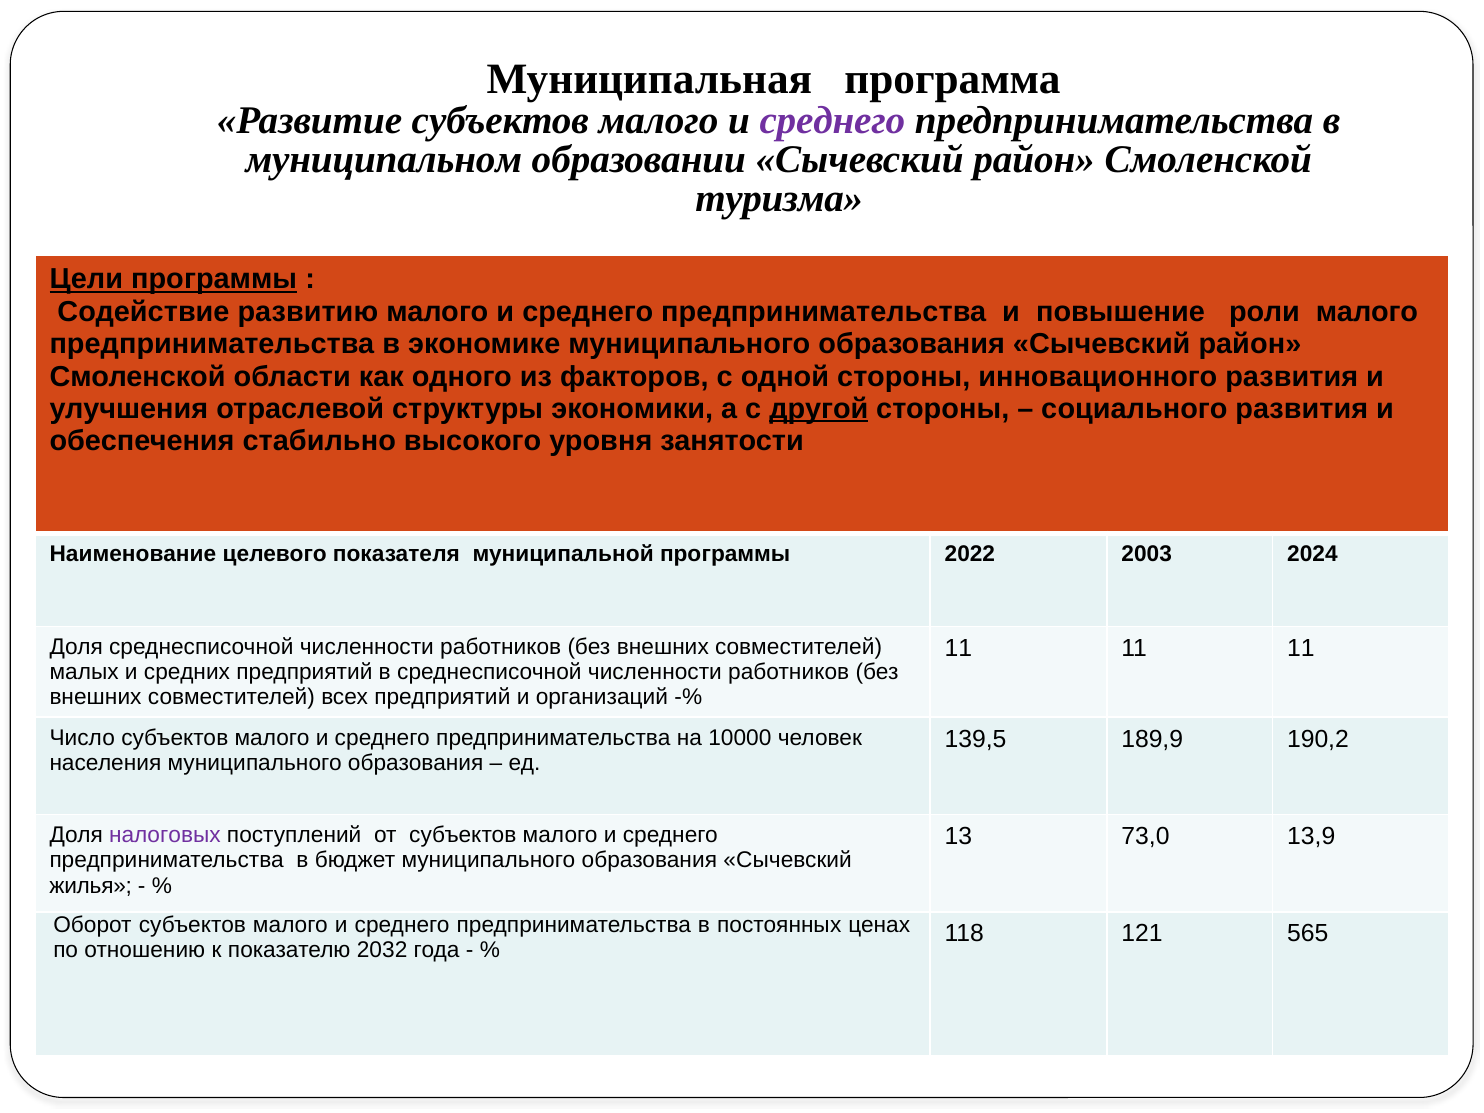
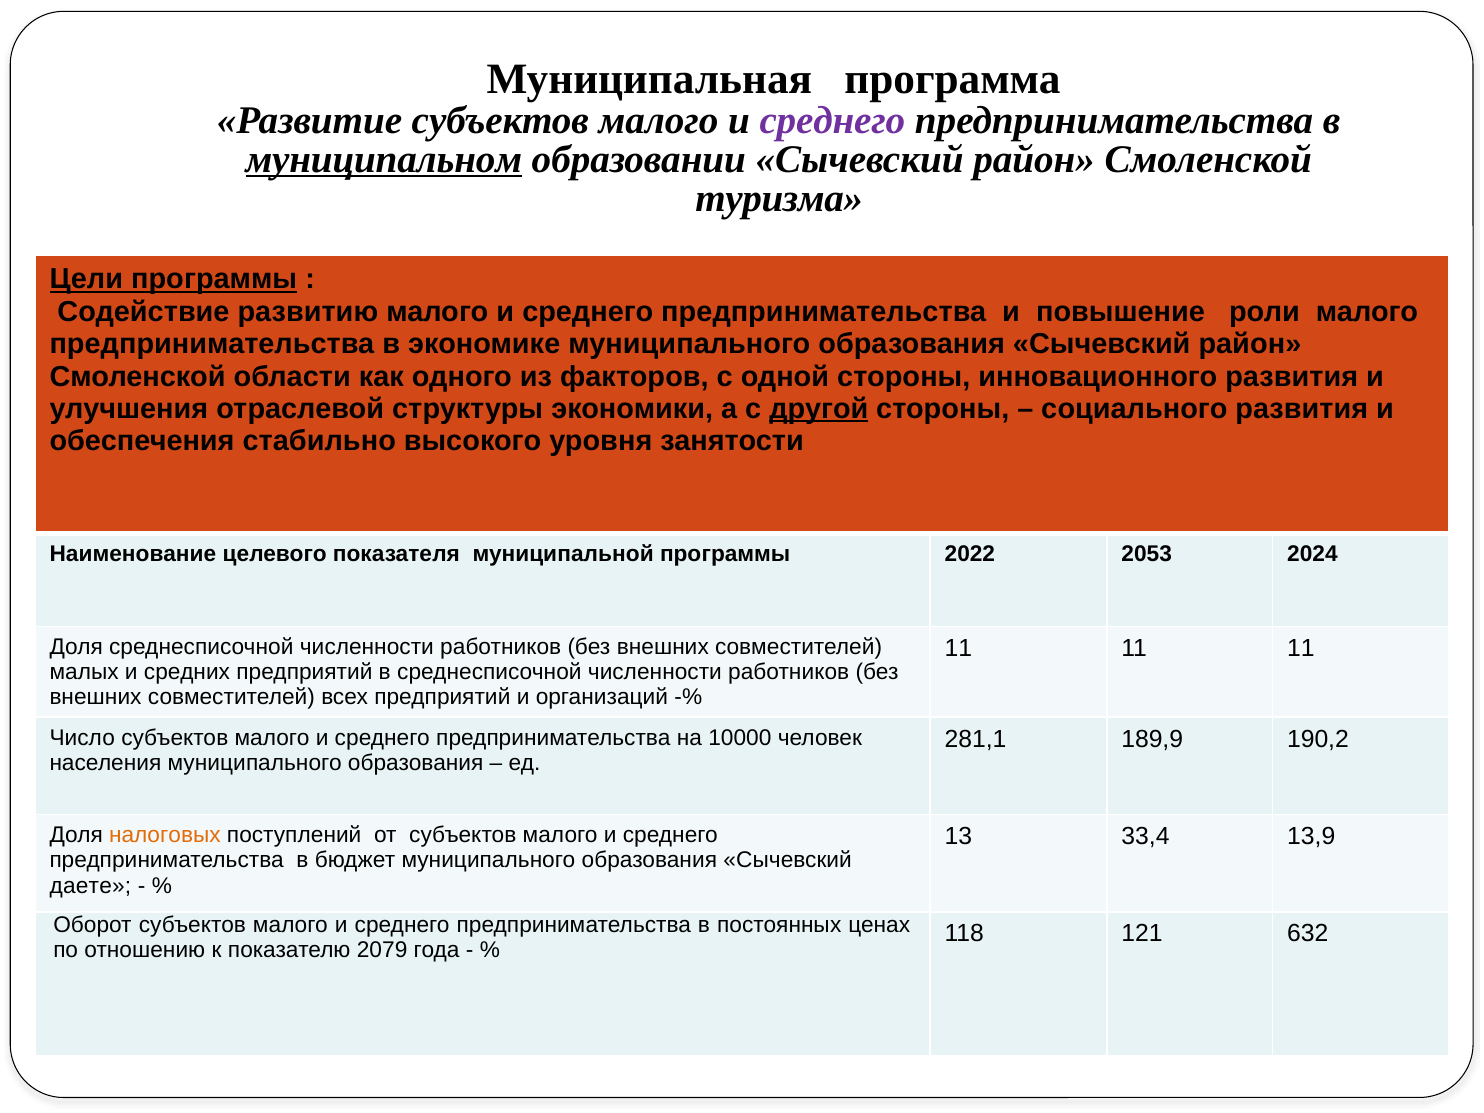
муниципальном underline: none -> present
2003: 2003 -> 2053
139,5: 139,5 -> 281,1
налоговых colour: purple -> orange
73,0: 73,0 -> 33,4
жилья: жилья -> даете
565: 565 -> 632
2032: 2032 -> 2079
